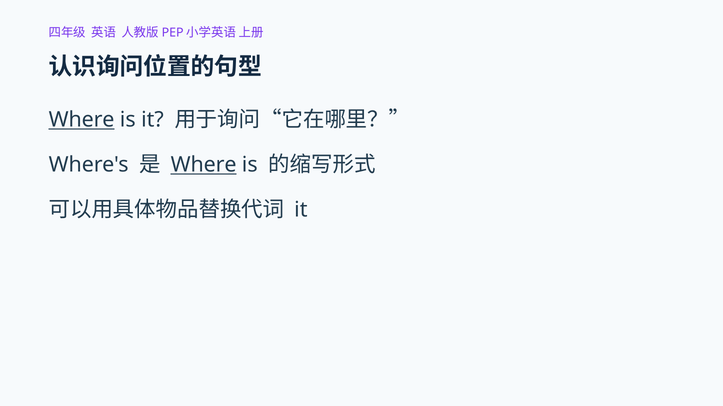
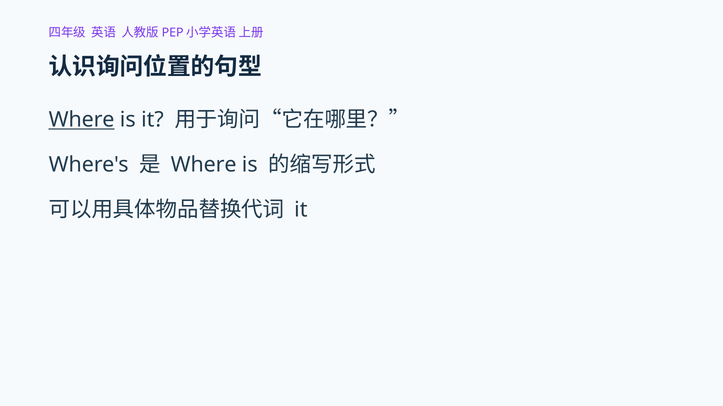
Where at (204, 165) underline: present -> none
